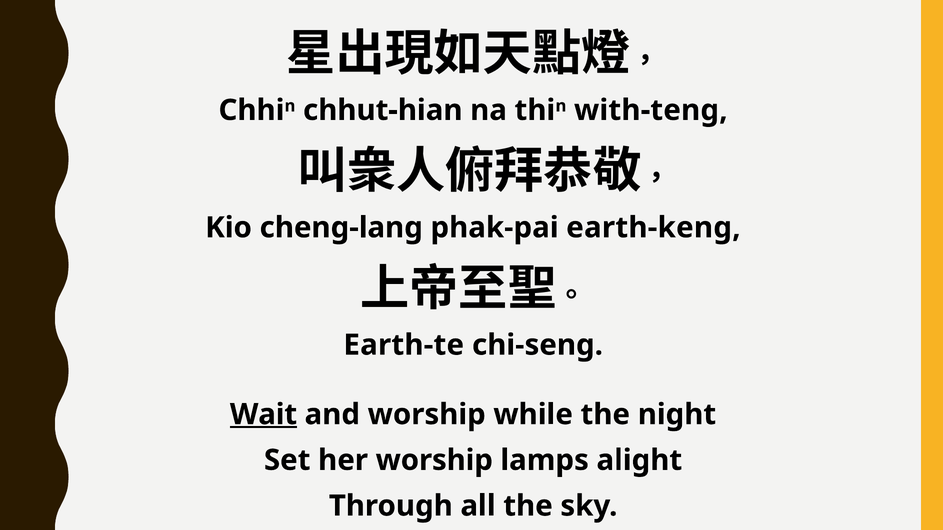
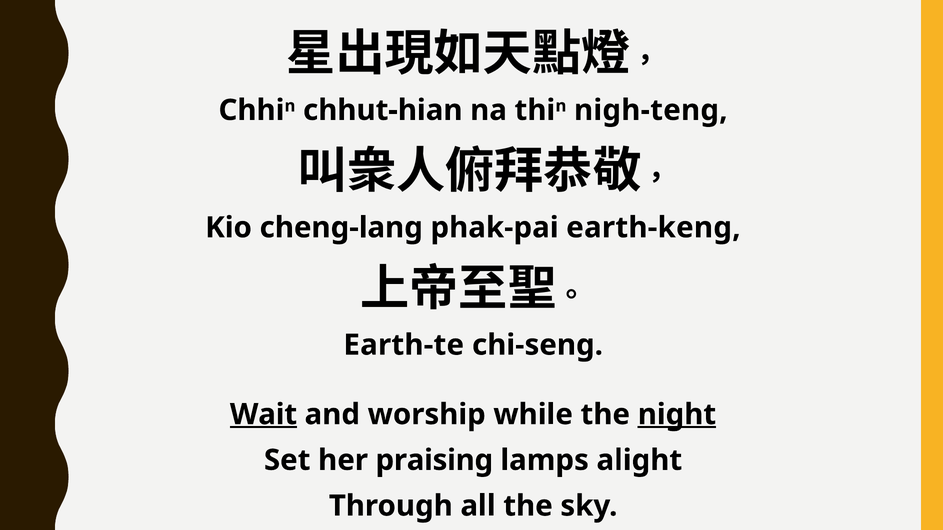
with-teng: with-teng -> nigh-teng
night underline: none -> present
her worship: worship -> praising
